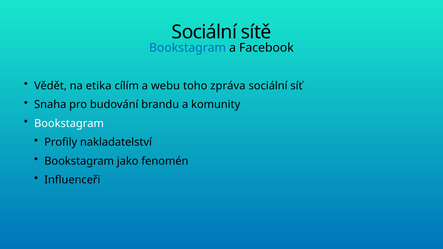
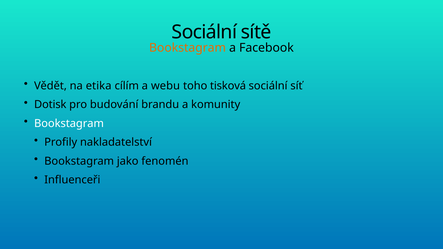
Bookstagram at (188, 48) colour: blue -> orange
zpráva: zpráva -> tisková
Snaha: Snaha -> Dotisk
